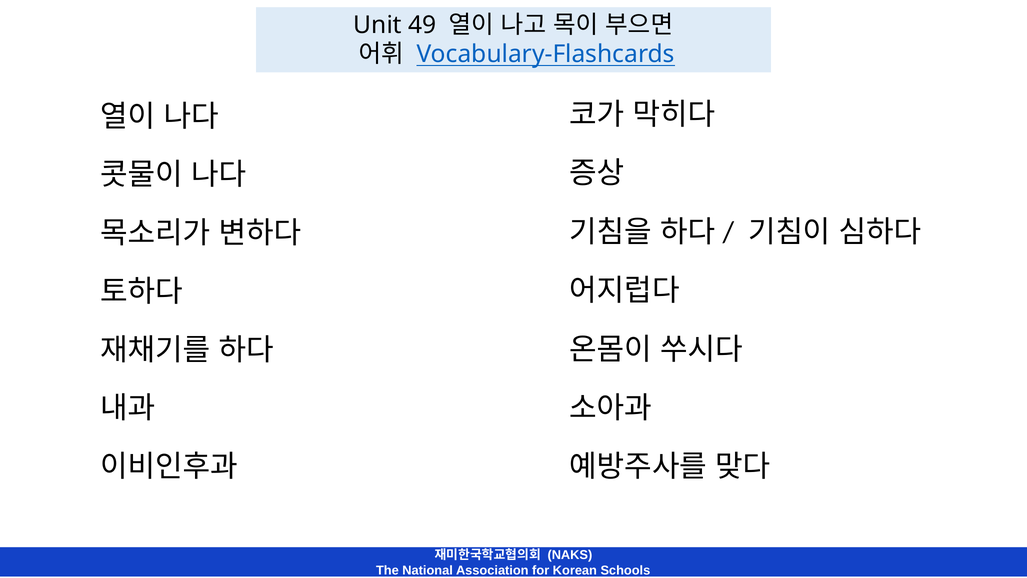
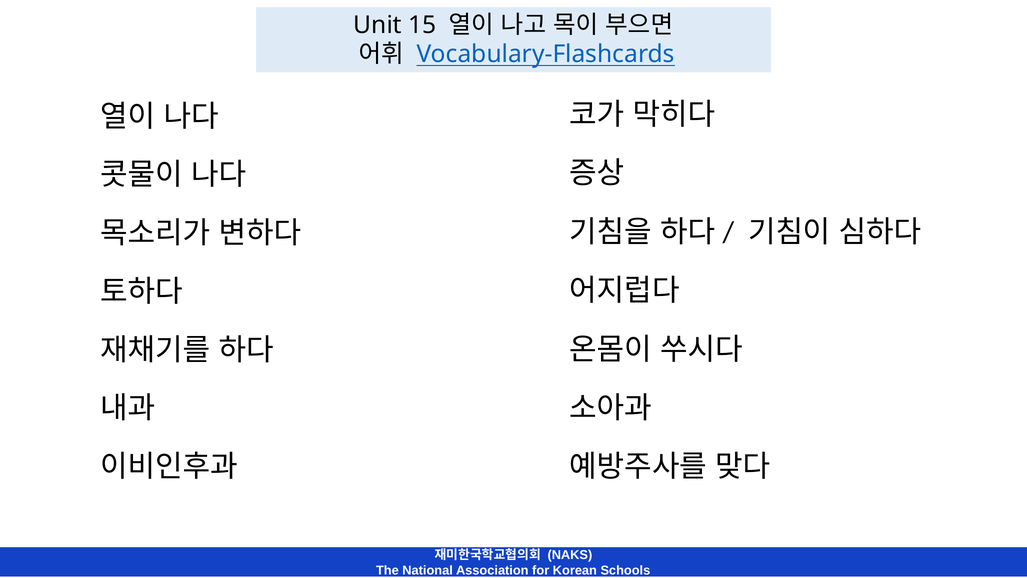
49: 49 -> 15
